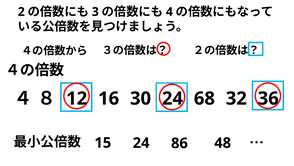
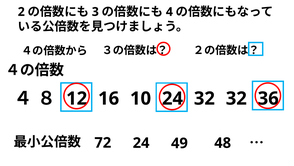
30: 30 -> 10
68 at (204, 98): 68 -> 32
15: 15 -> 72
86: 86 -> 49
